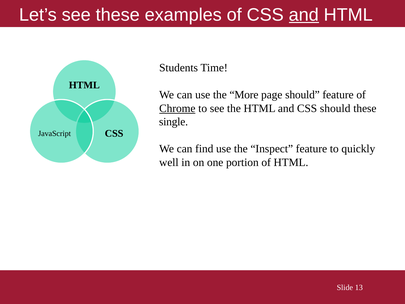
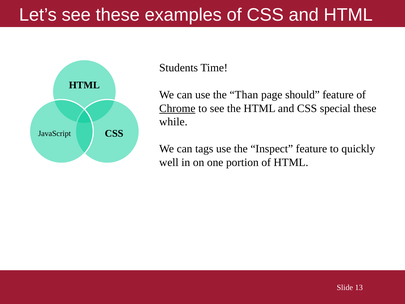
and at (304, 15) underline: present -> none
More: More -> Than
CSS should: should -> special
single: single -> while
find: find -> tags
